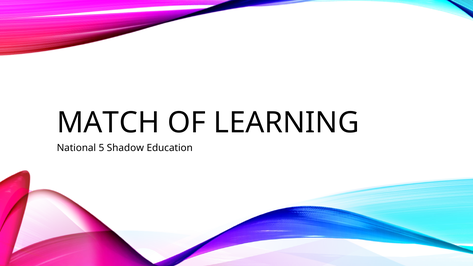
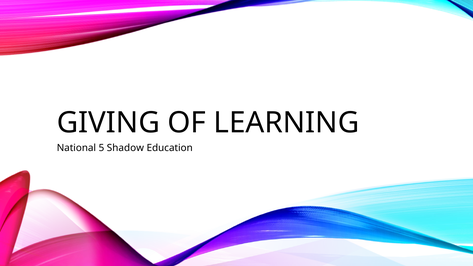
MATCH: MATCH -> GIVING
